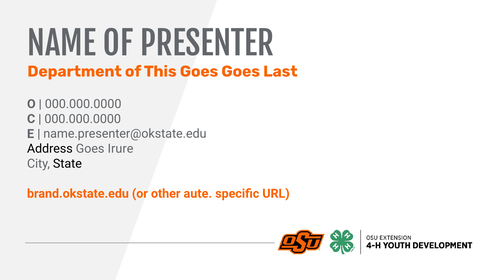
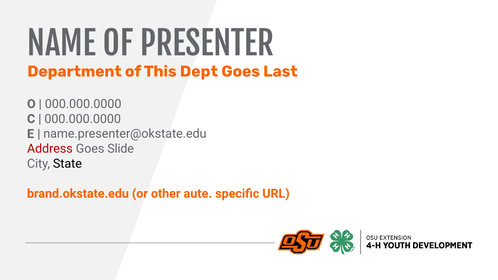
This Goes: Goes -> Dept
Address colour: black -> red
Irure: Irure -> Slide
